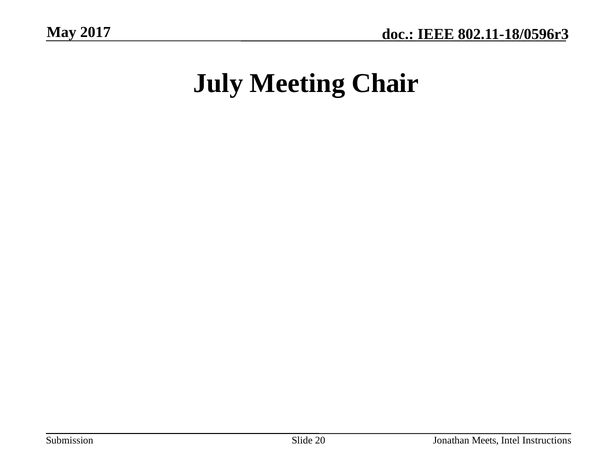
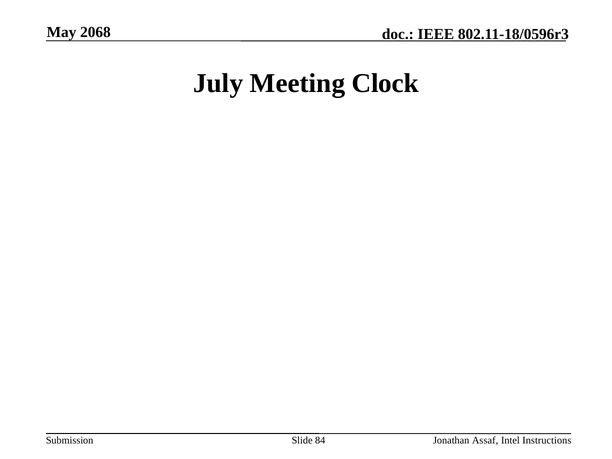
2017: 2017 -> 2068
Chair: Chair -> Clock
20: 20 -> 84
Meets: Meets -> Assaf
